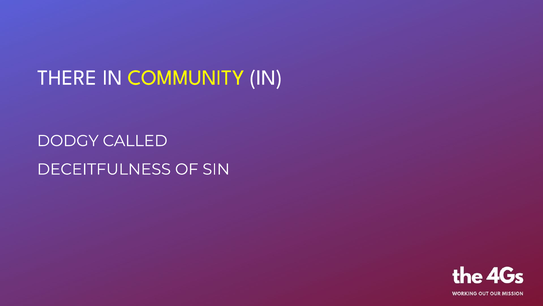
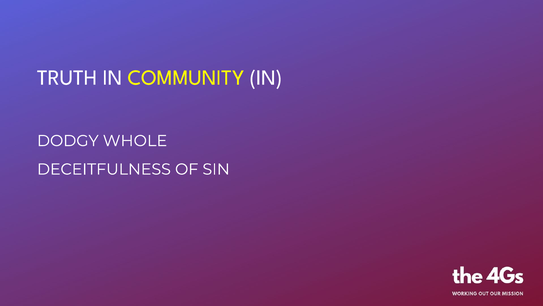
THERE: THERE -> TRUTH
CALLED: CALLED -> WHOLE
